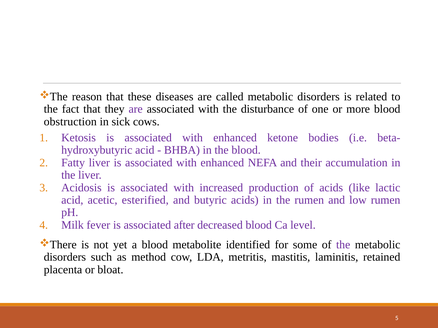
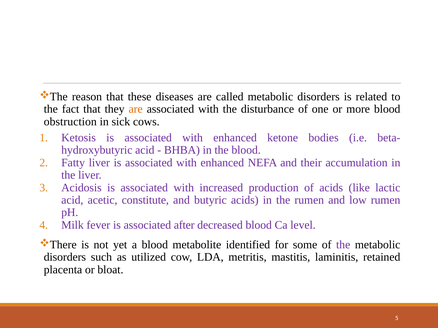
are at (136, 109) colour: purple -> orange
esterified: esterified -> constitute
method: method -> utilized
